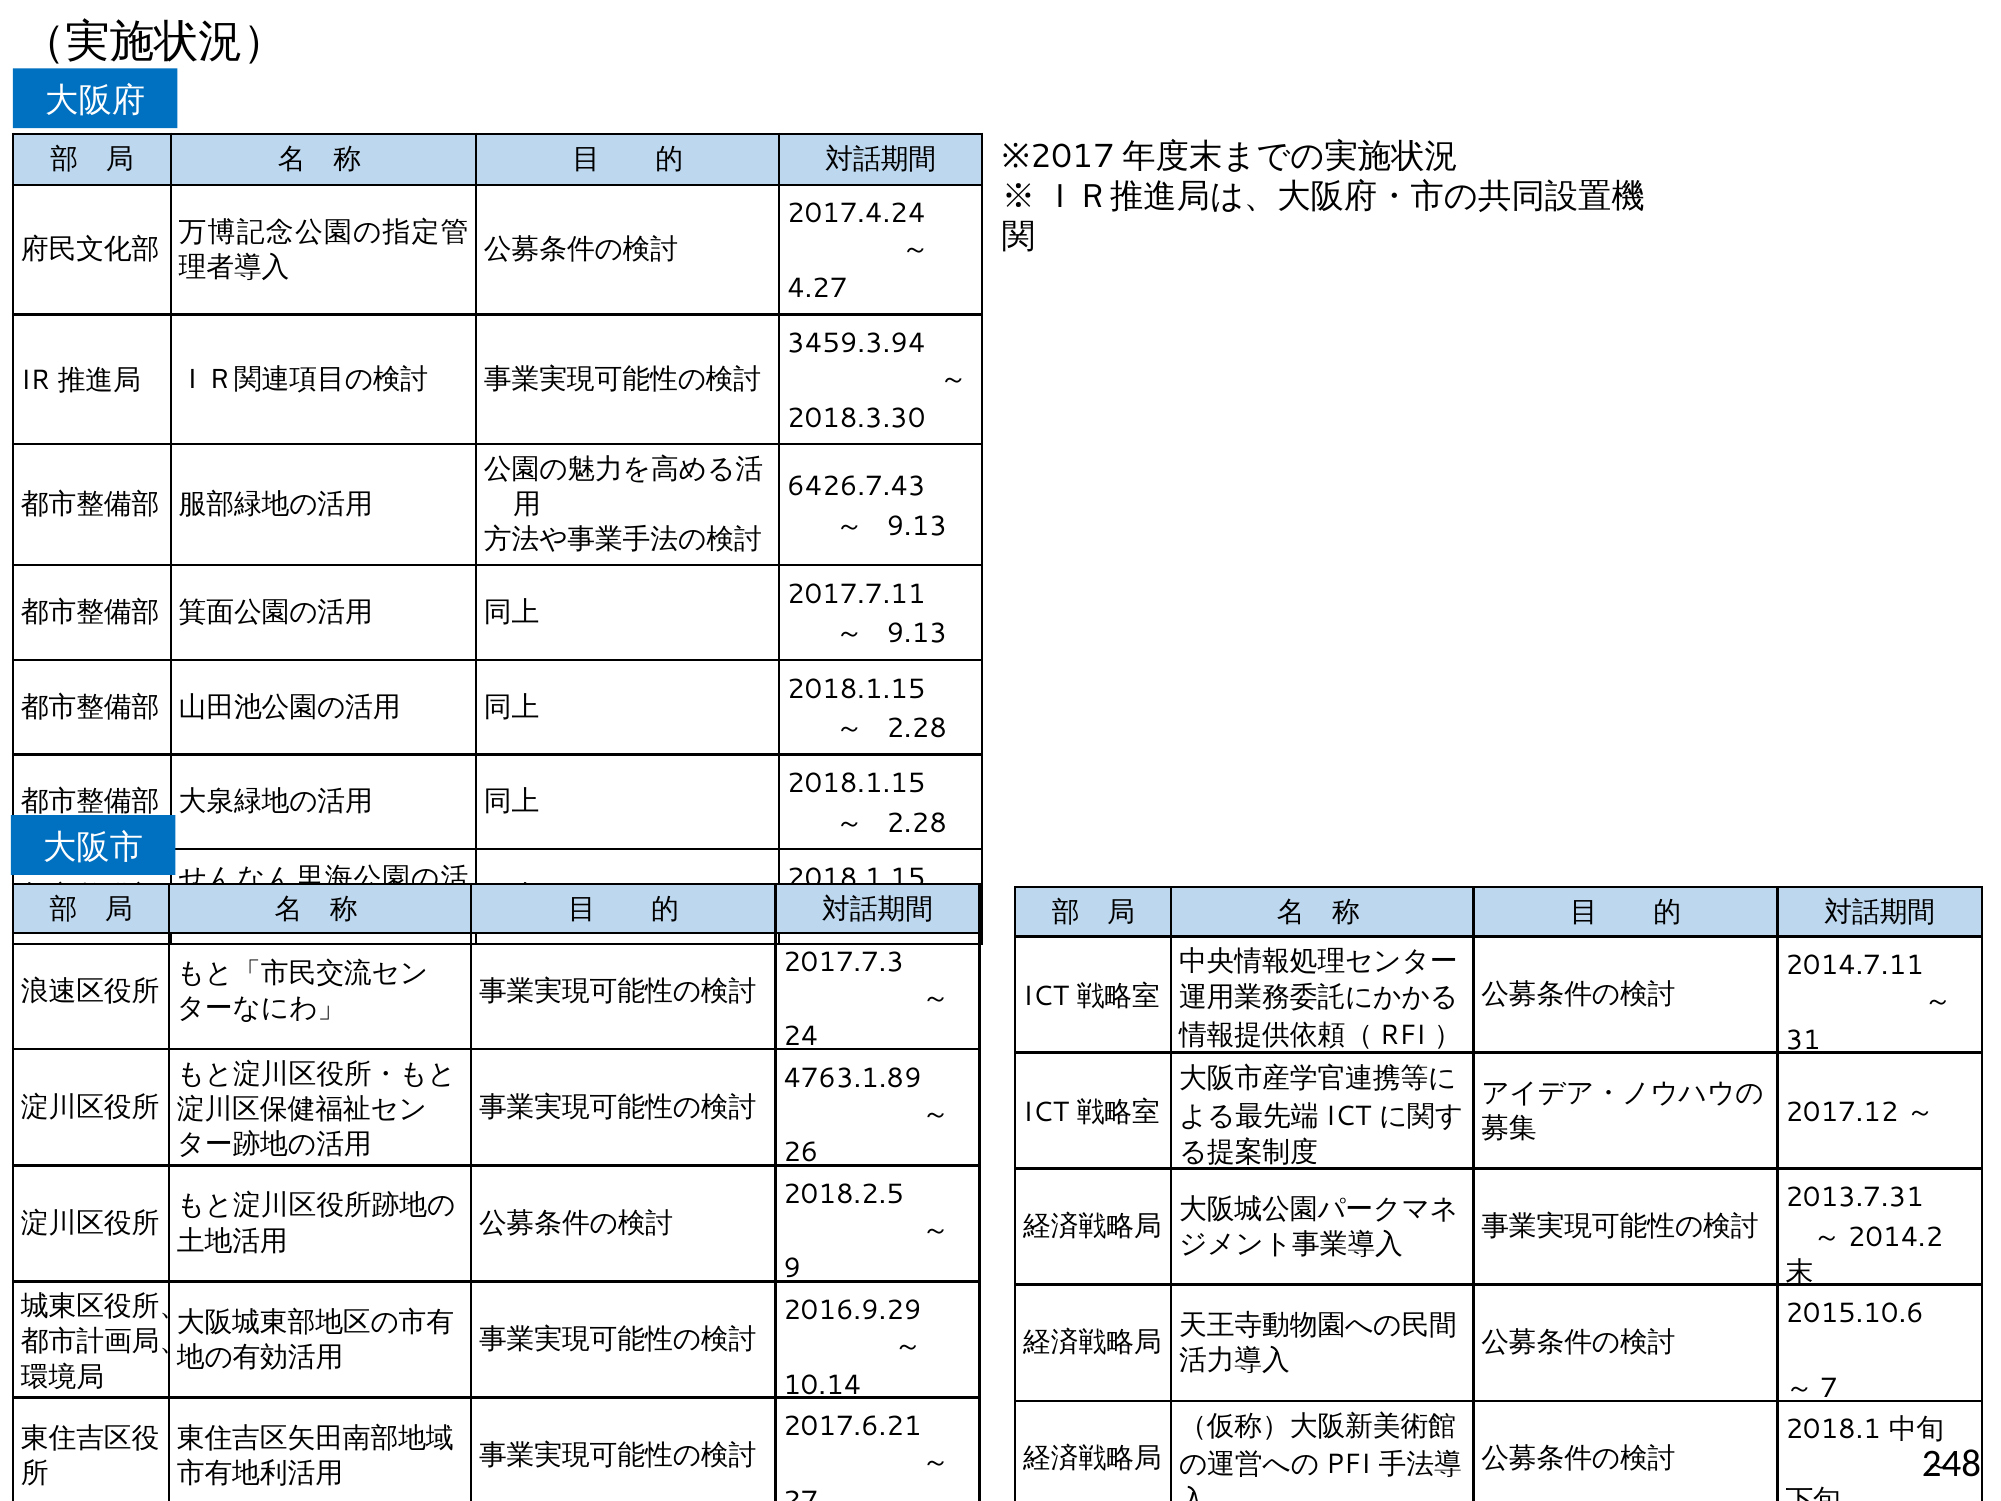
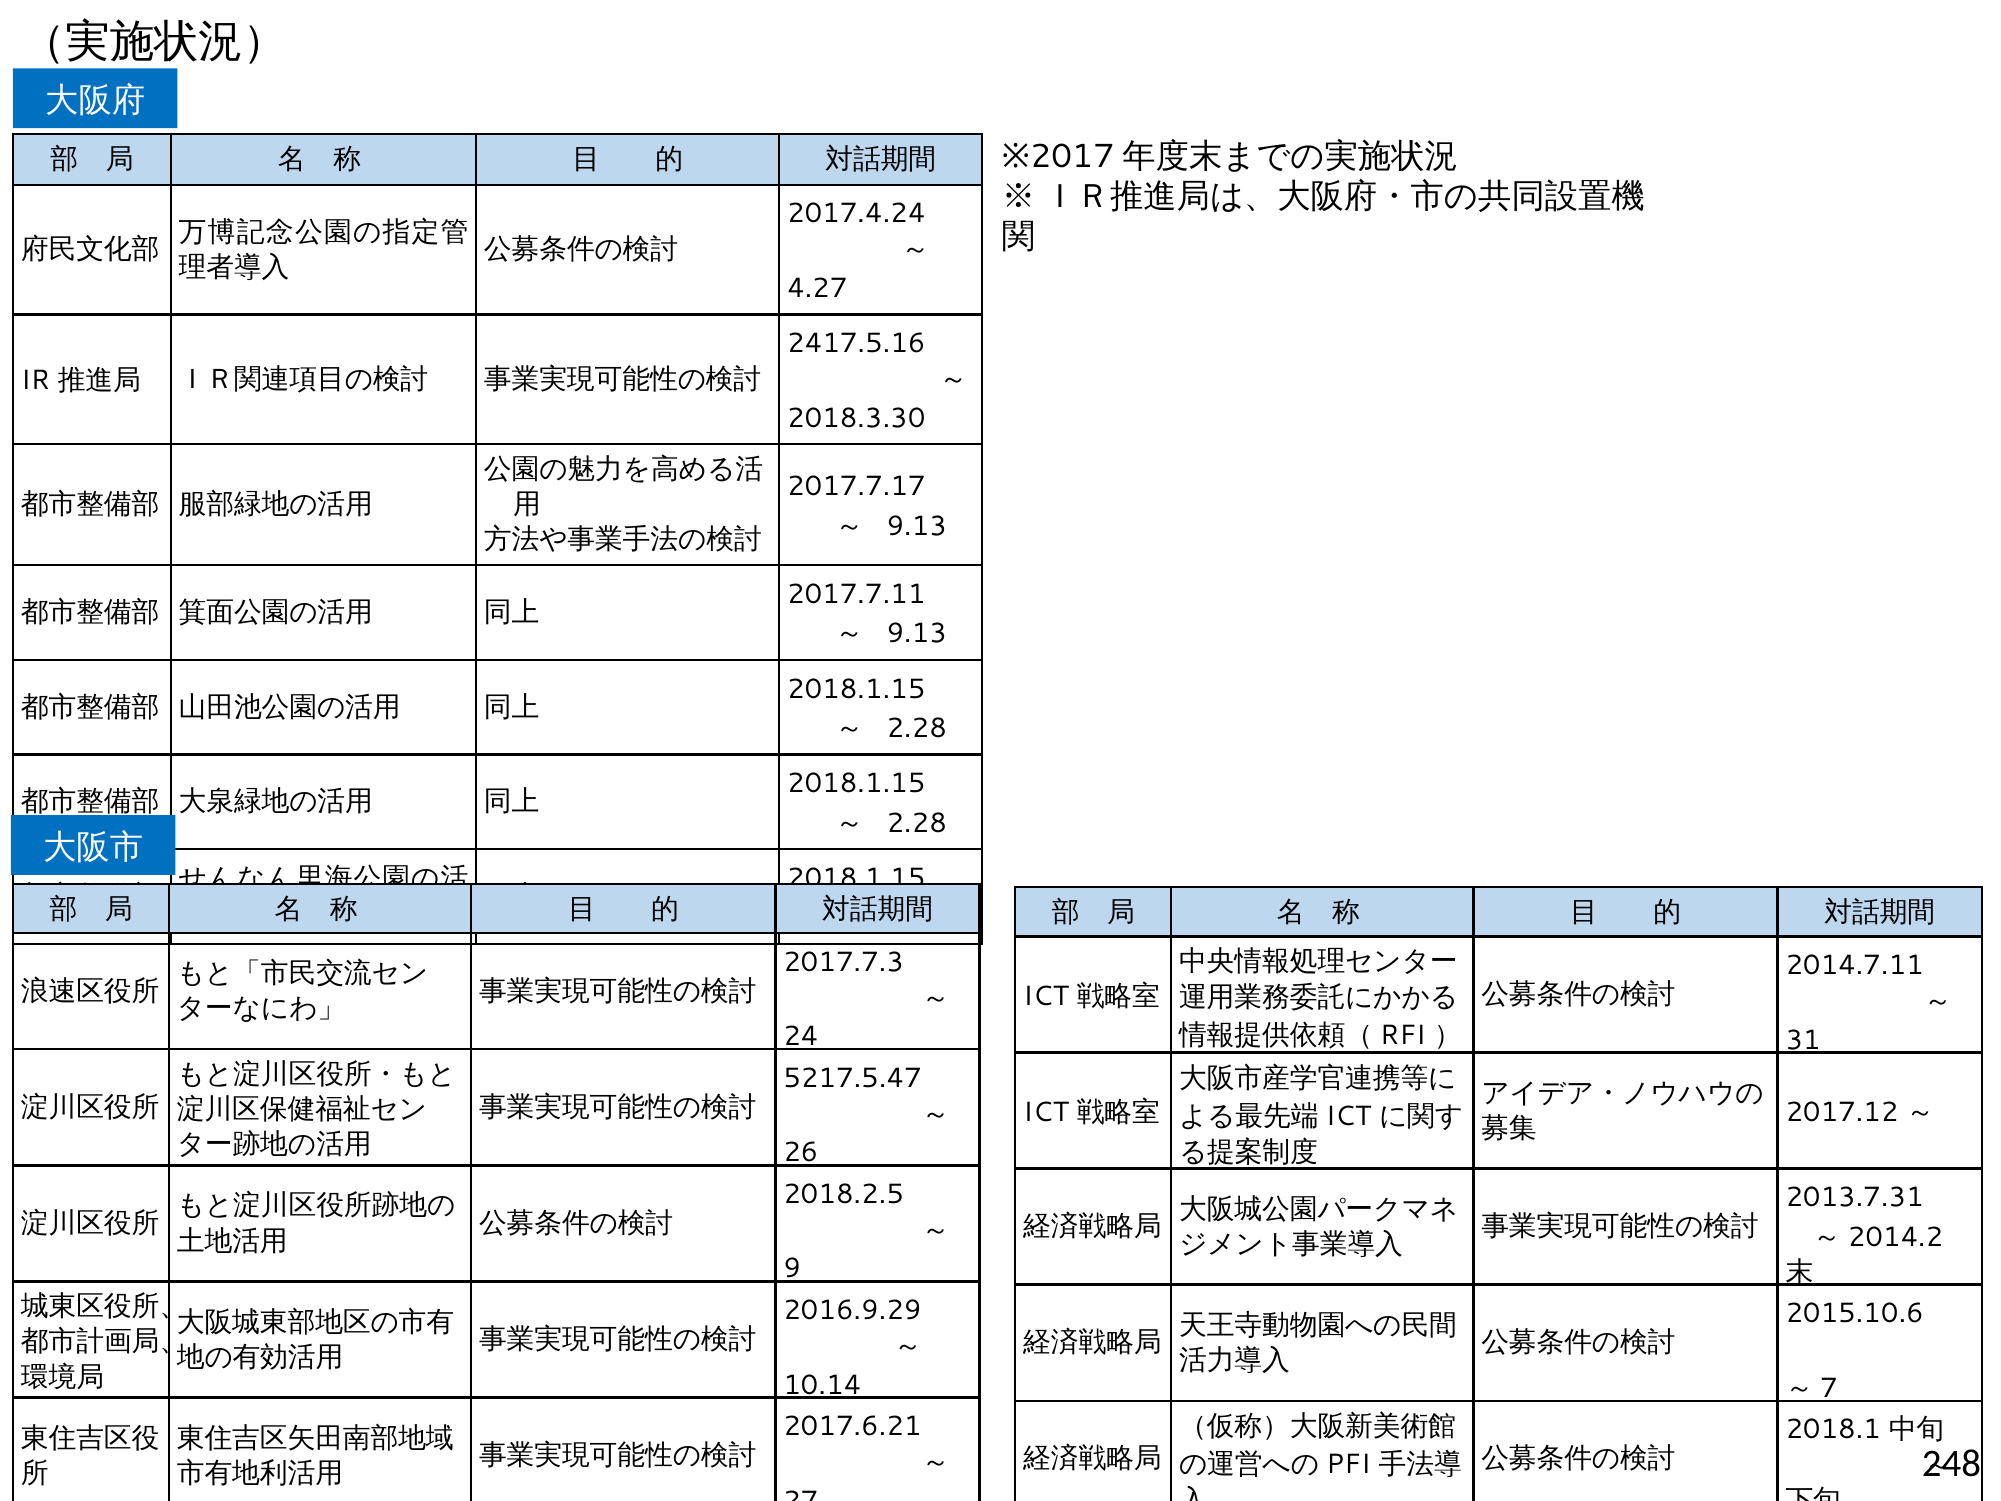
3459.3.94: 3459.3.94 -> 2417.5.16
6426.7.43: 6426.7.43 -> 2017.7.17
4763.1.89: 4763.1.89 -> 5217.5.47
